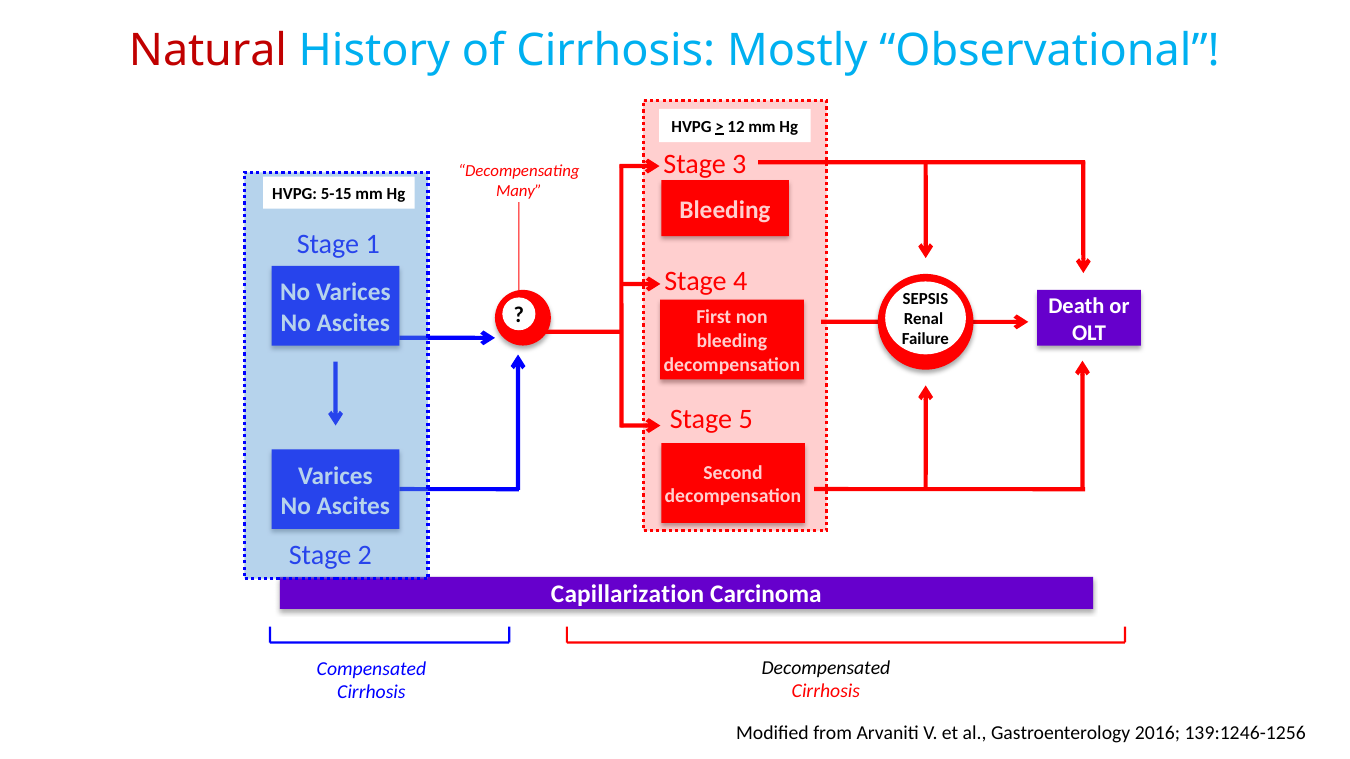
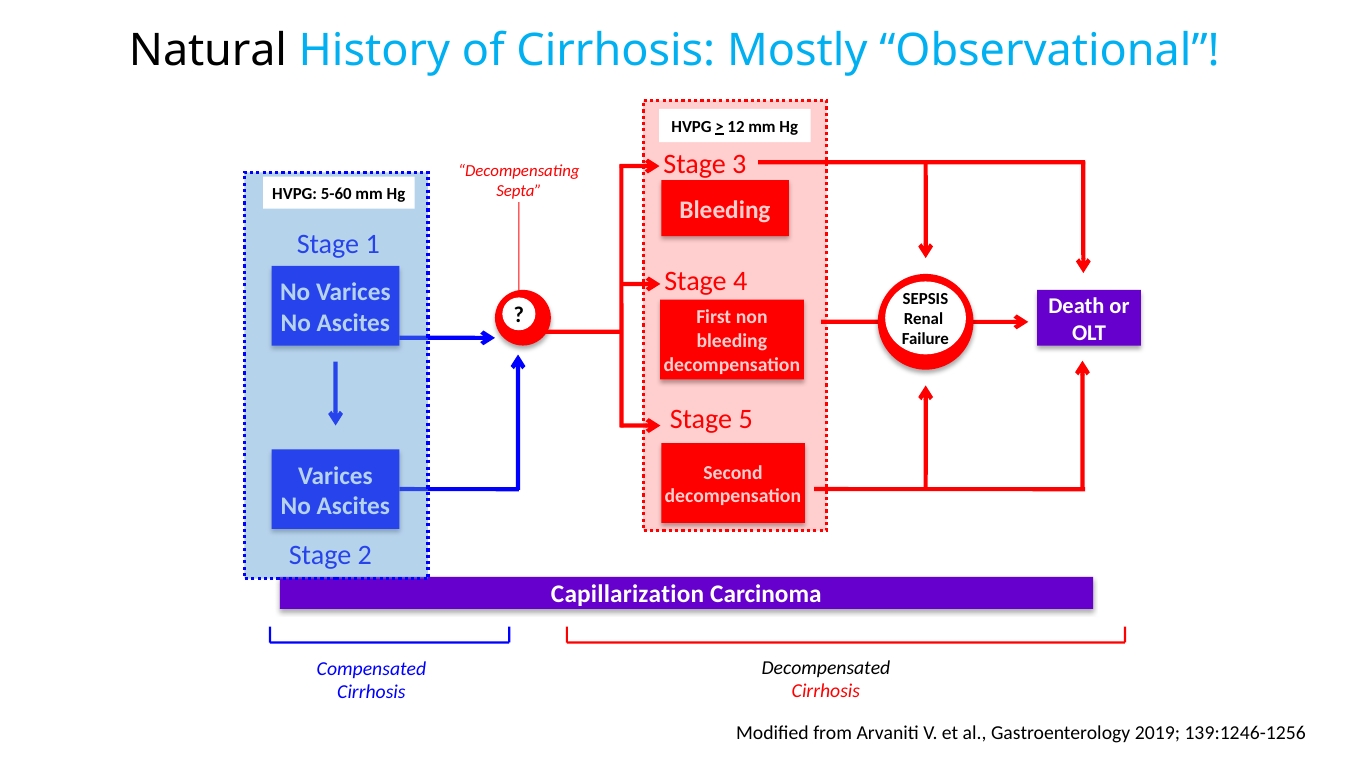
Natural colour: red -> black
Many: Many -> Septa
5-15: 5-15 -> 5-60
2016: 2016 -> 2019
